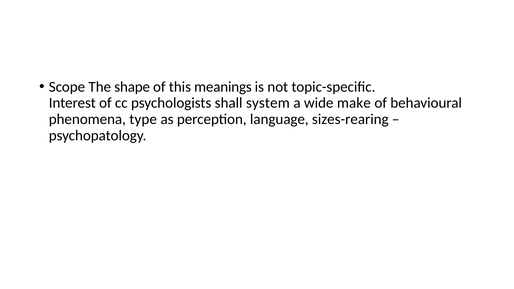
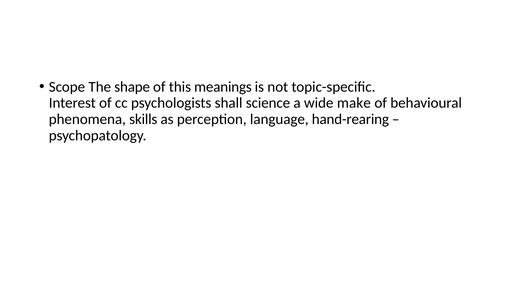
system: system -> science
type: type -> skills
sizes-rearing: sizes-rearing -> hand-rearing
